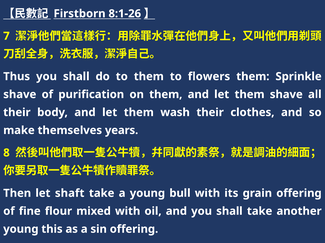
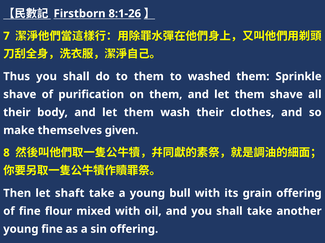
flowers: flowers -> washed
years: years -> given
young this: this -> fine
